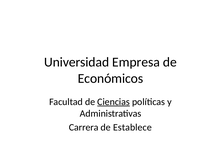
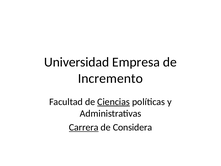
Económicos: Económicos -> Incremento
Carrera underline: none -> present
Establece: Establece -> Considera
